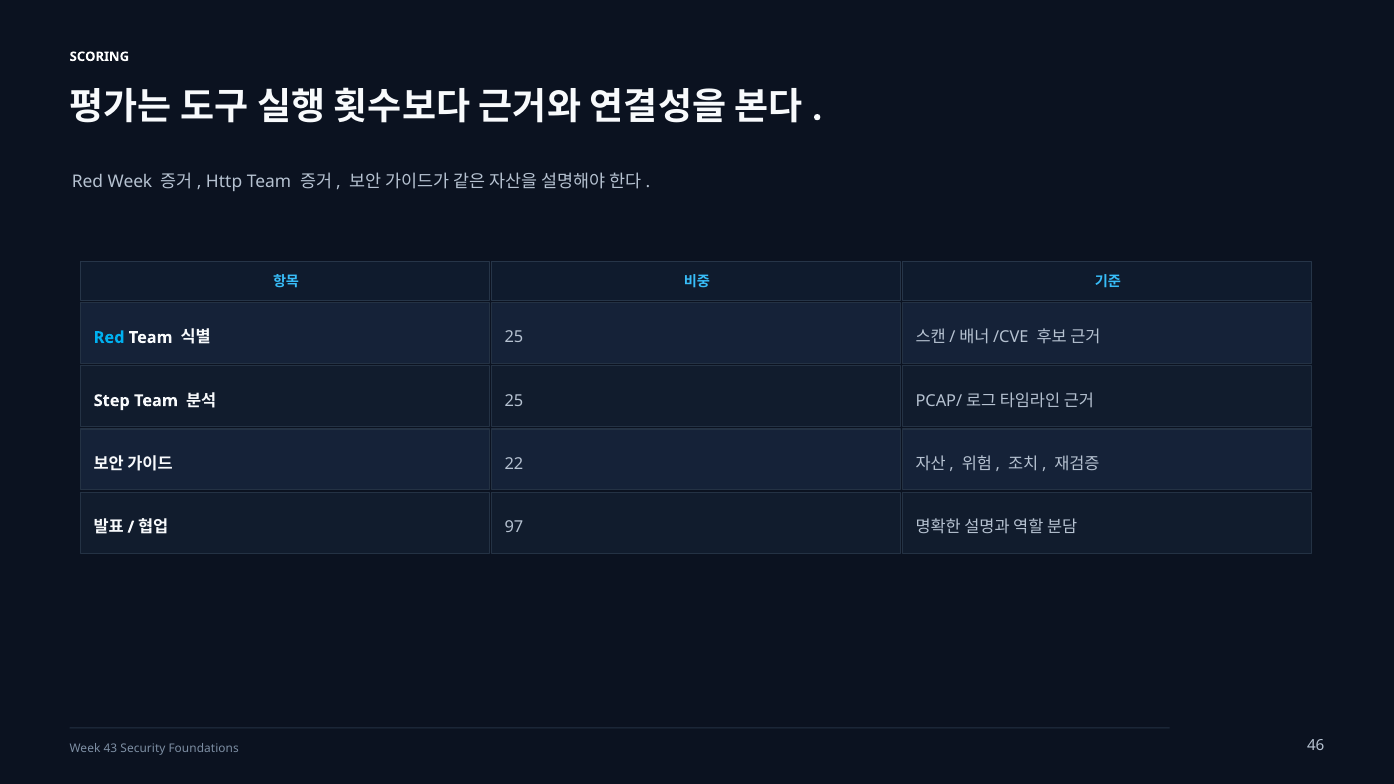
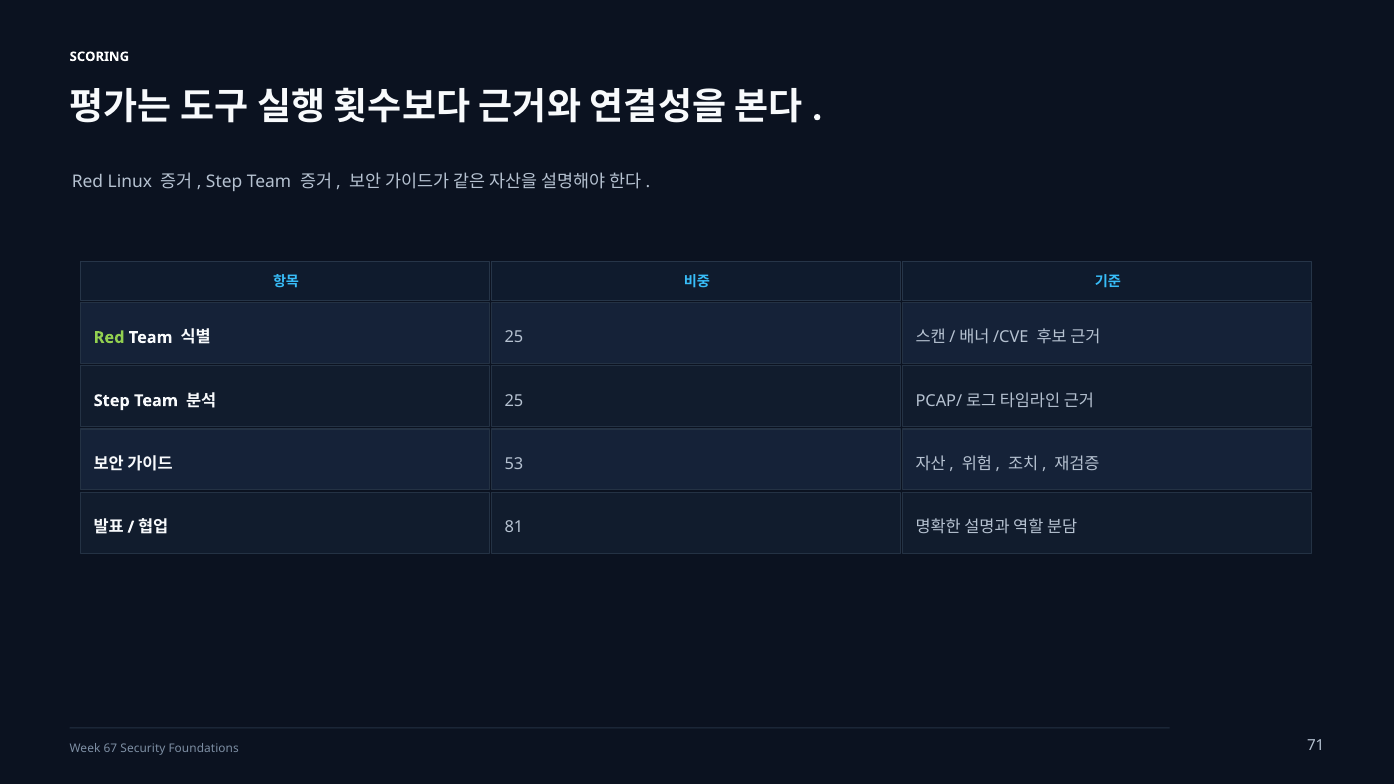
Red Week: Week -> Linux
Http at (224, 182): Http -> Step
Red at (109, 338) colour: light blue -> light green
22: 22 -> 53
97: 97 -> 81
43: 43 -> 67
46: 46 -> 71
